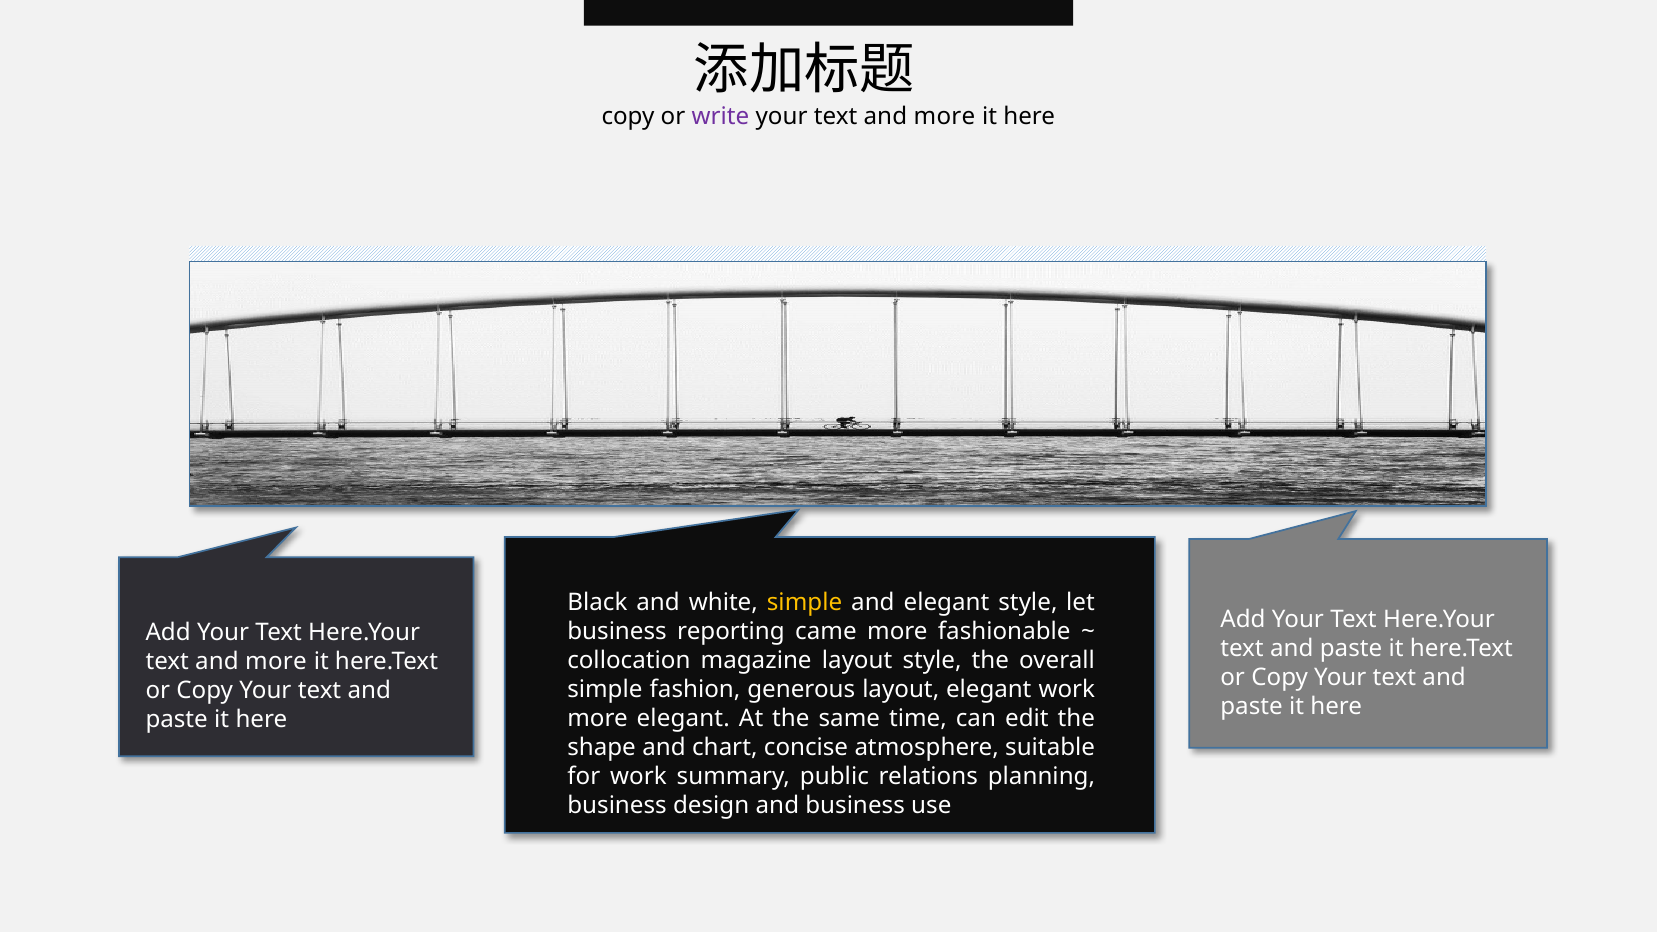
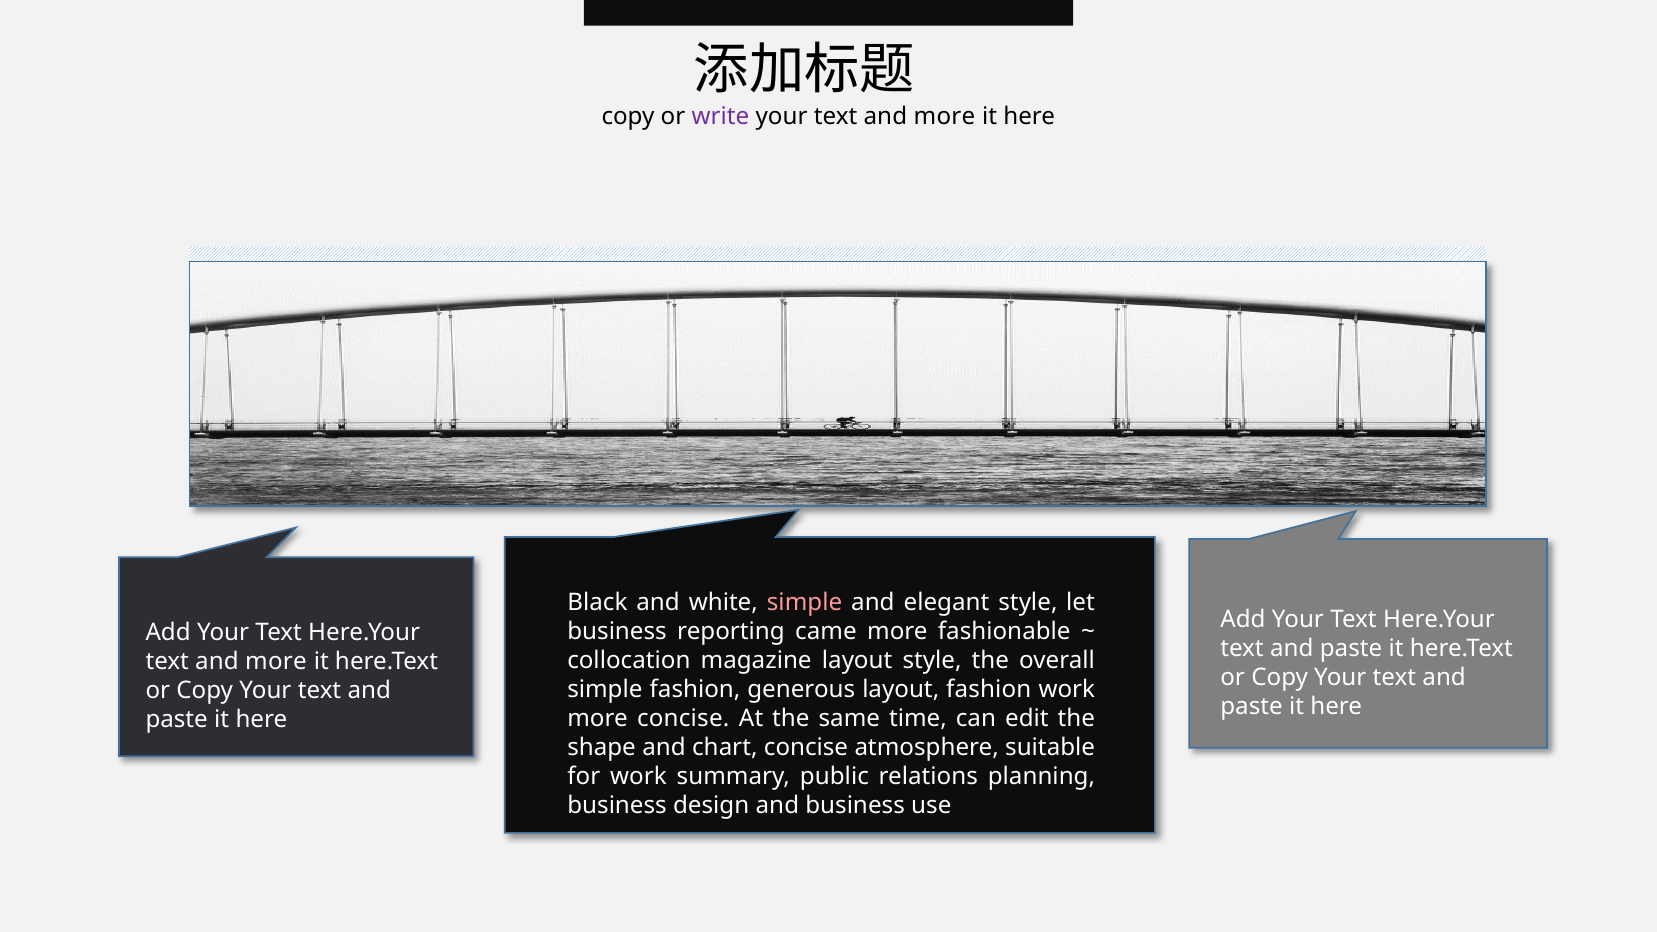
simple at (805, 603) colour: yellow -> pink
layout elegant: elegant -> fashion
more elegant: elegant -> concise
